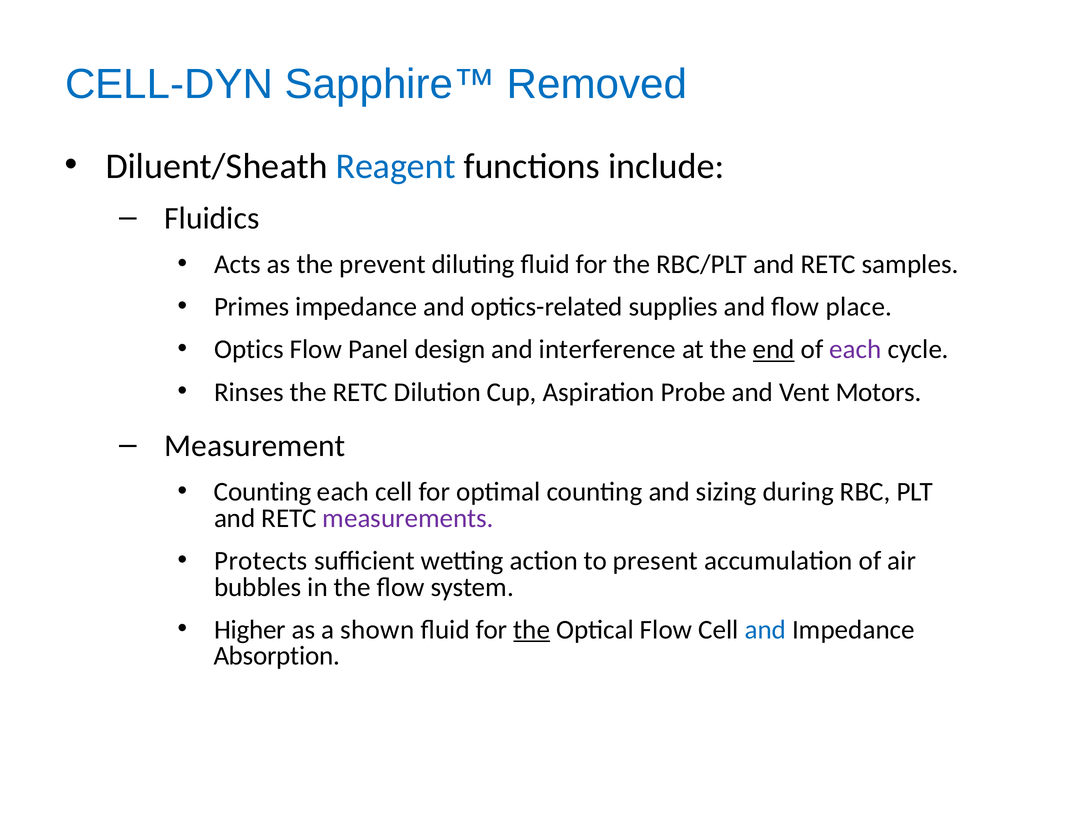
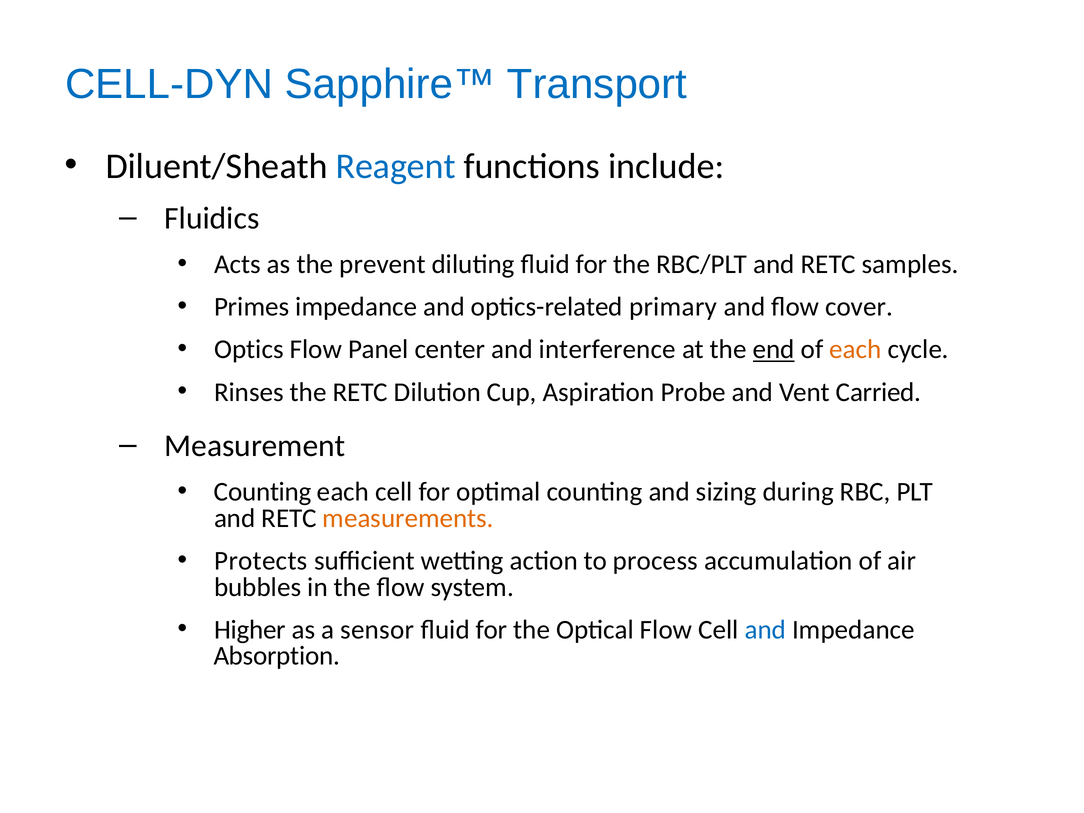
Removed: Removed -> Transport
supplies: supplies -> primary
place: place -> cover
design: design -> center
each at (855, 350) colour: purple -> orange
Motors: Motors -> Carried
measurements colour: purple -> orange
present: present -> process
shown: shown -> sensor
the at (532, 630) underline: present -> none
